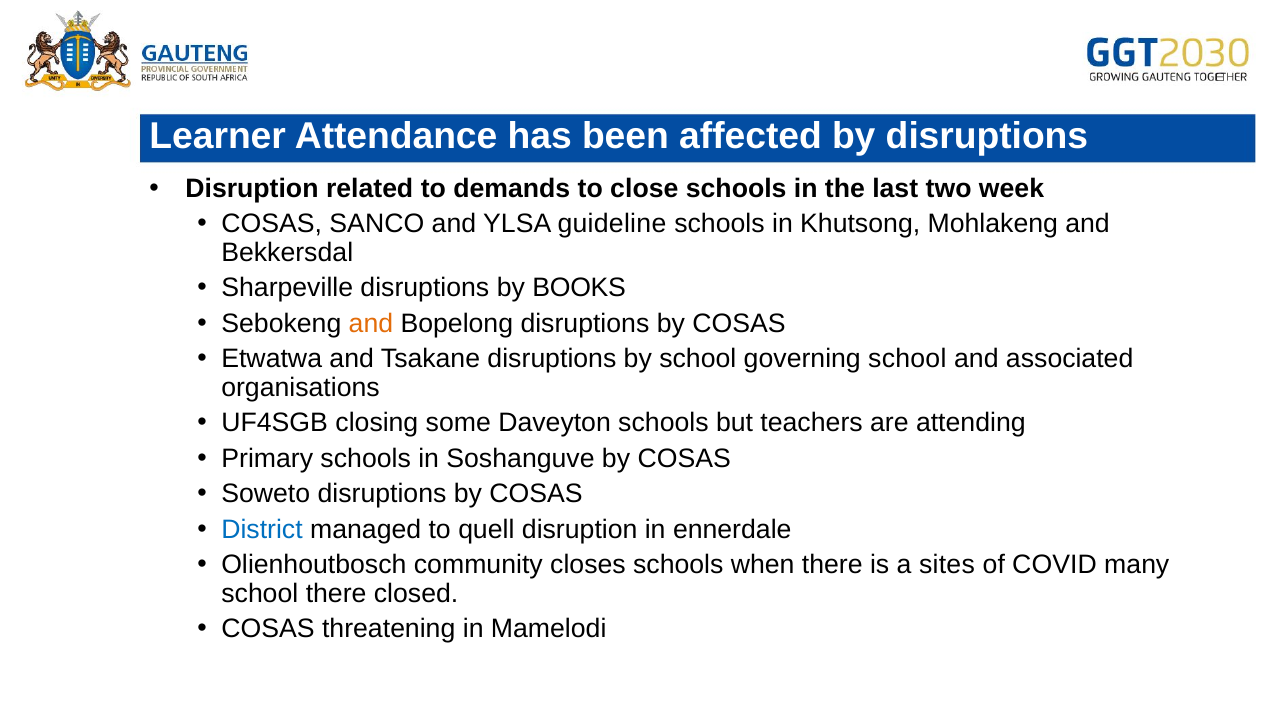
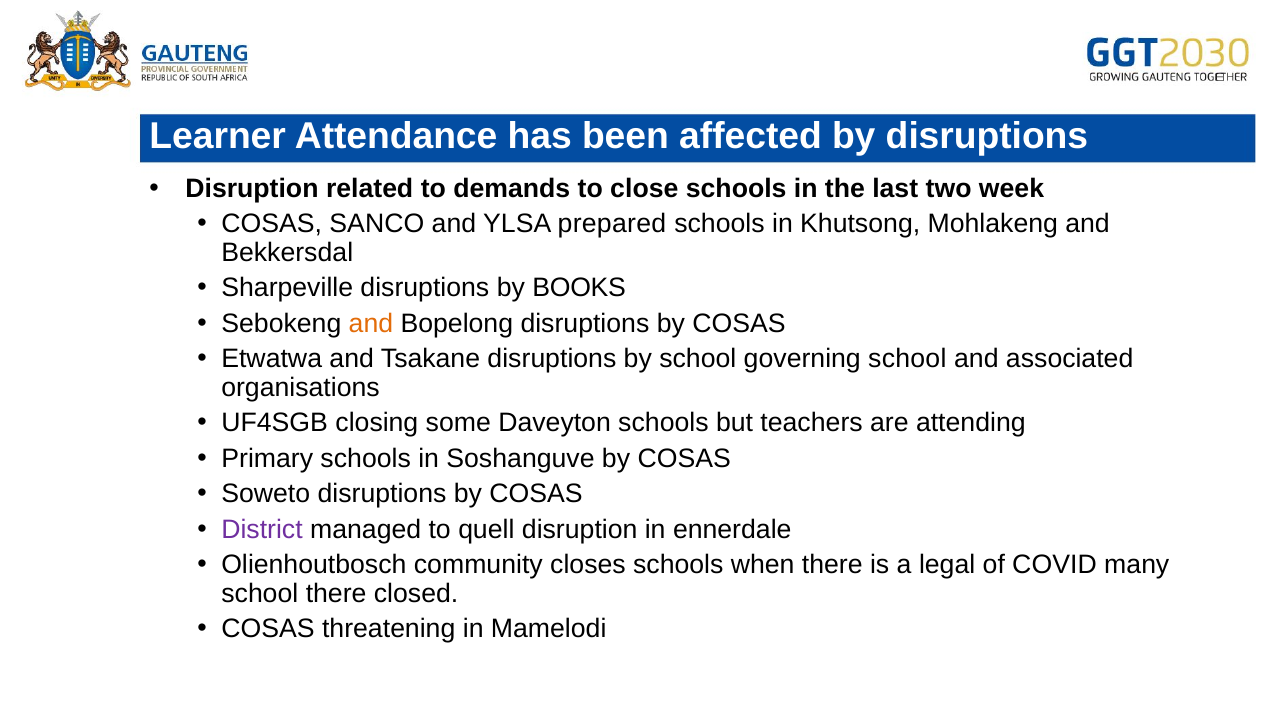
guideline: guideline -> prepared
District colour: blue -> purple
sites: sites -> legal
